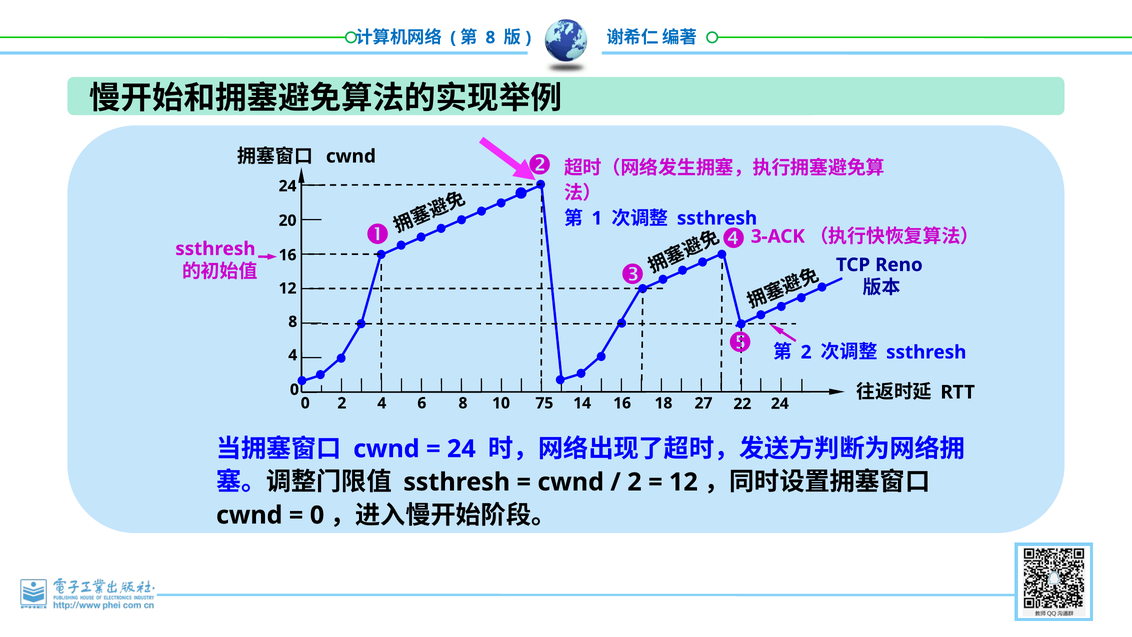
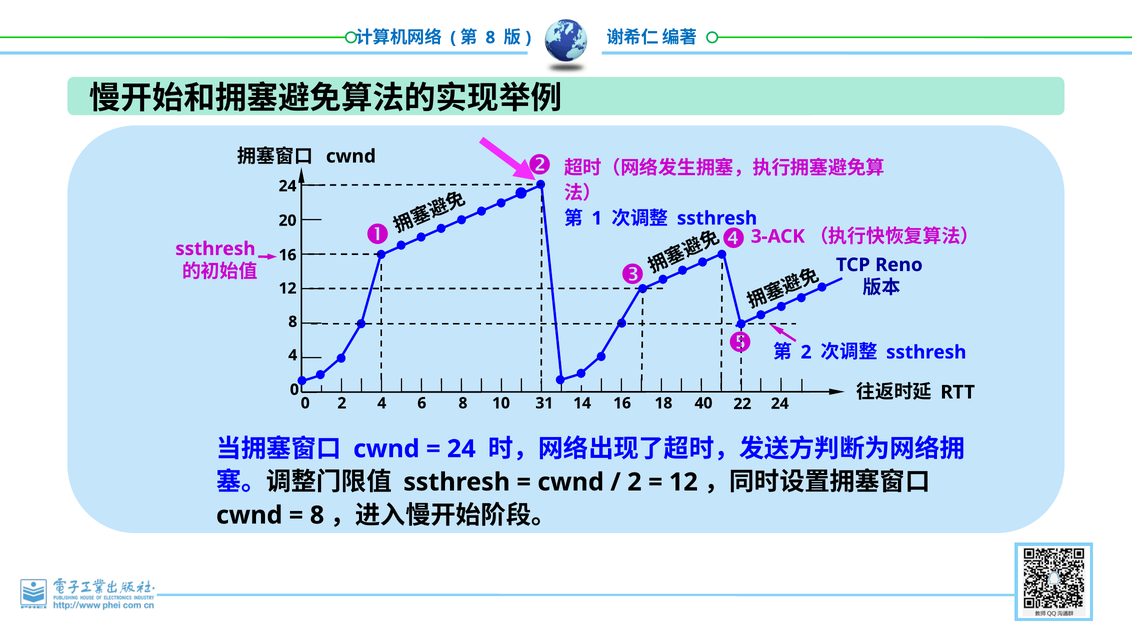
75: 75 -> 31
27: 27 -> 40
0 at (317, 515): 0 -> 8
